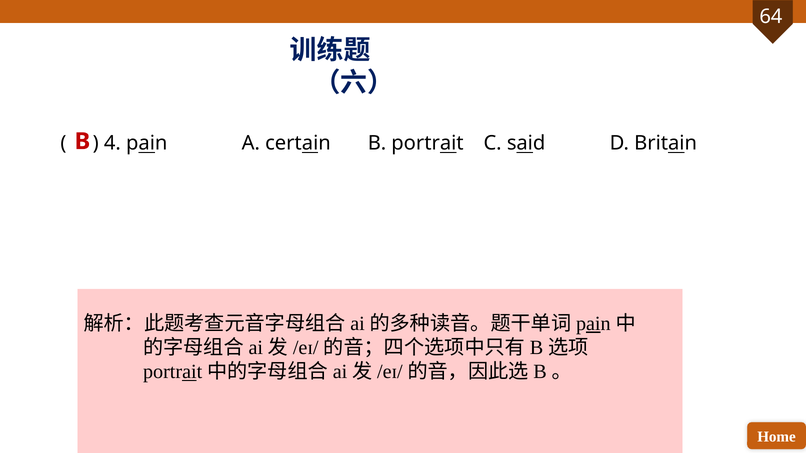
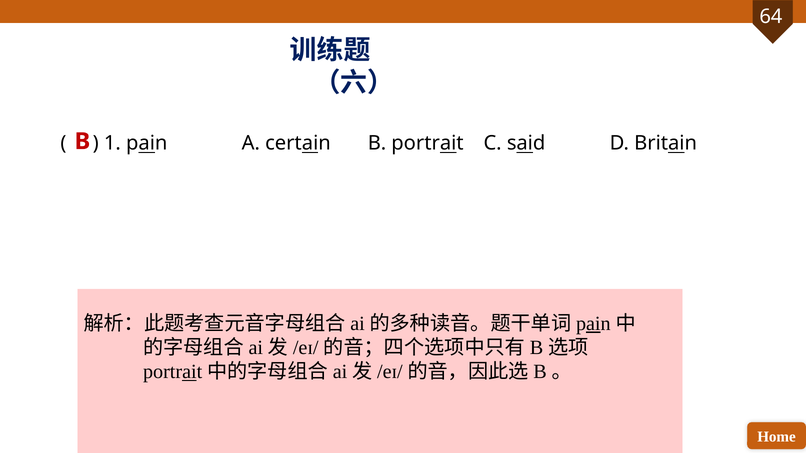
4: 4 -> 1
